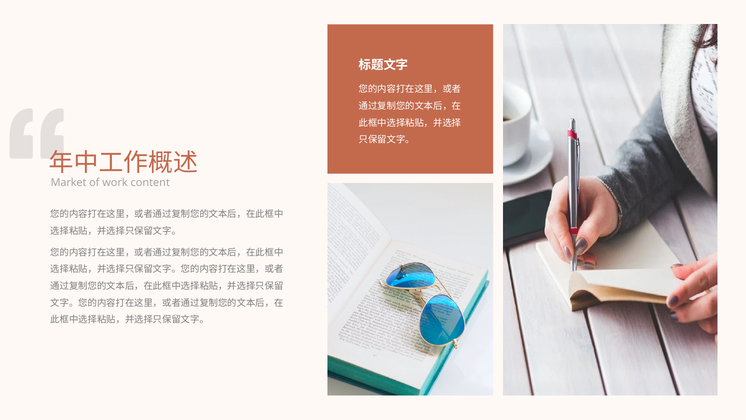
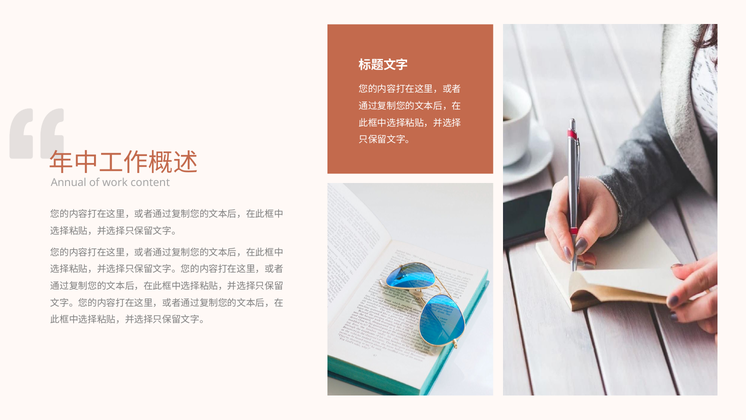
Market: Market -> Annual
